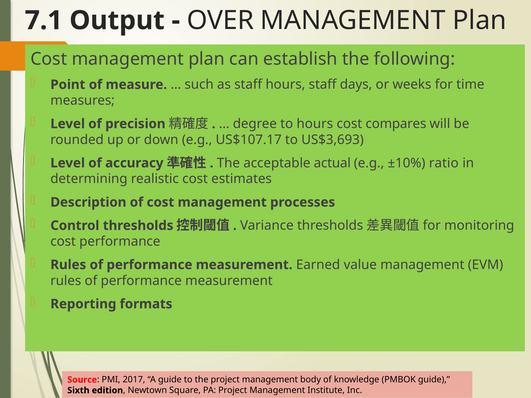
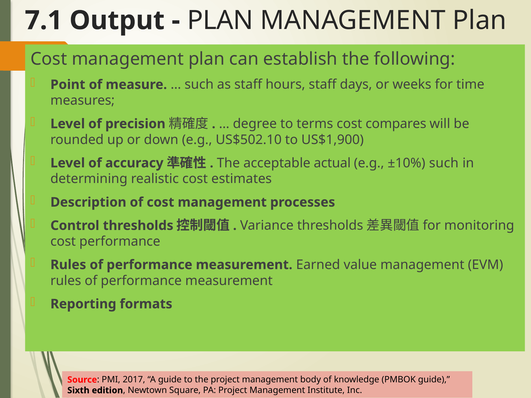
OVER at (220, 20): OVER -> PLAN
to hours: hours -> terms
US$107.17: US$107.17 -> US$502.10
US$3,693: US$3,693 -> US$1,900
±10% ratio: ratio -> such
